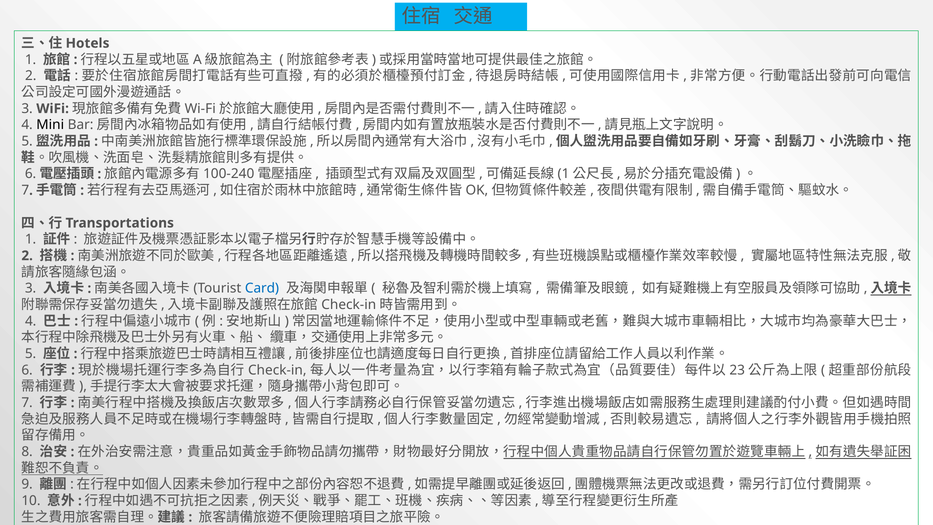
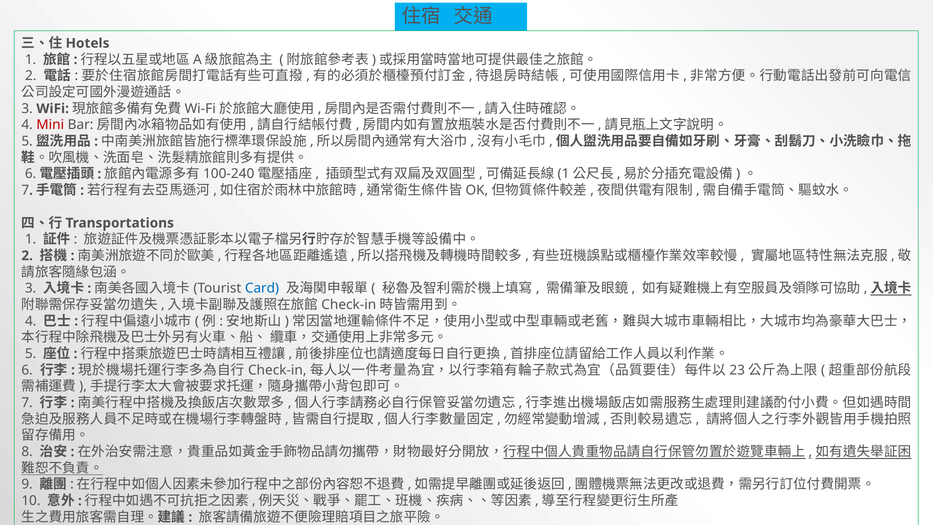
Mini colour: black -> red
